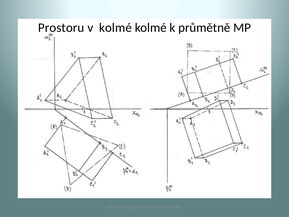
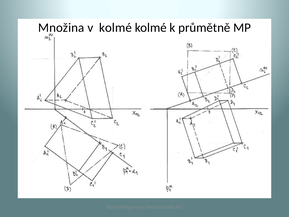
Prostoru: Prostoru -> Množina
